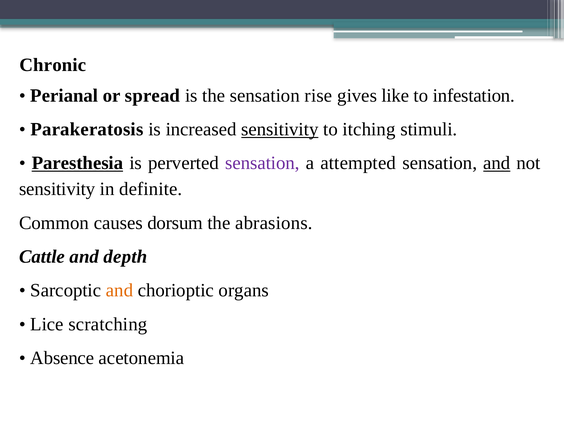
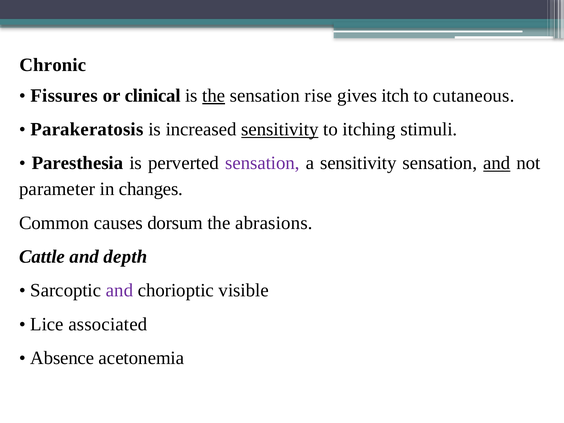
Perianal: Perianal -> Fissures
spread: spread -> clinical
the at (214, 96) underline: none -> present
like: like -> itch
infestation: infestation -> cutaneous
Paresthesia underline: present -> none
a attempted: attempted -> sensitivity
sensitivity at (57, 189): sensitivity -> parameter
definite: definite -> changes
and at (120, 290) colour: orange -> purple
organs: organs -> visible
scratching: scratching -> associated
